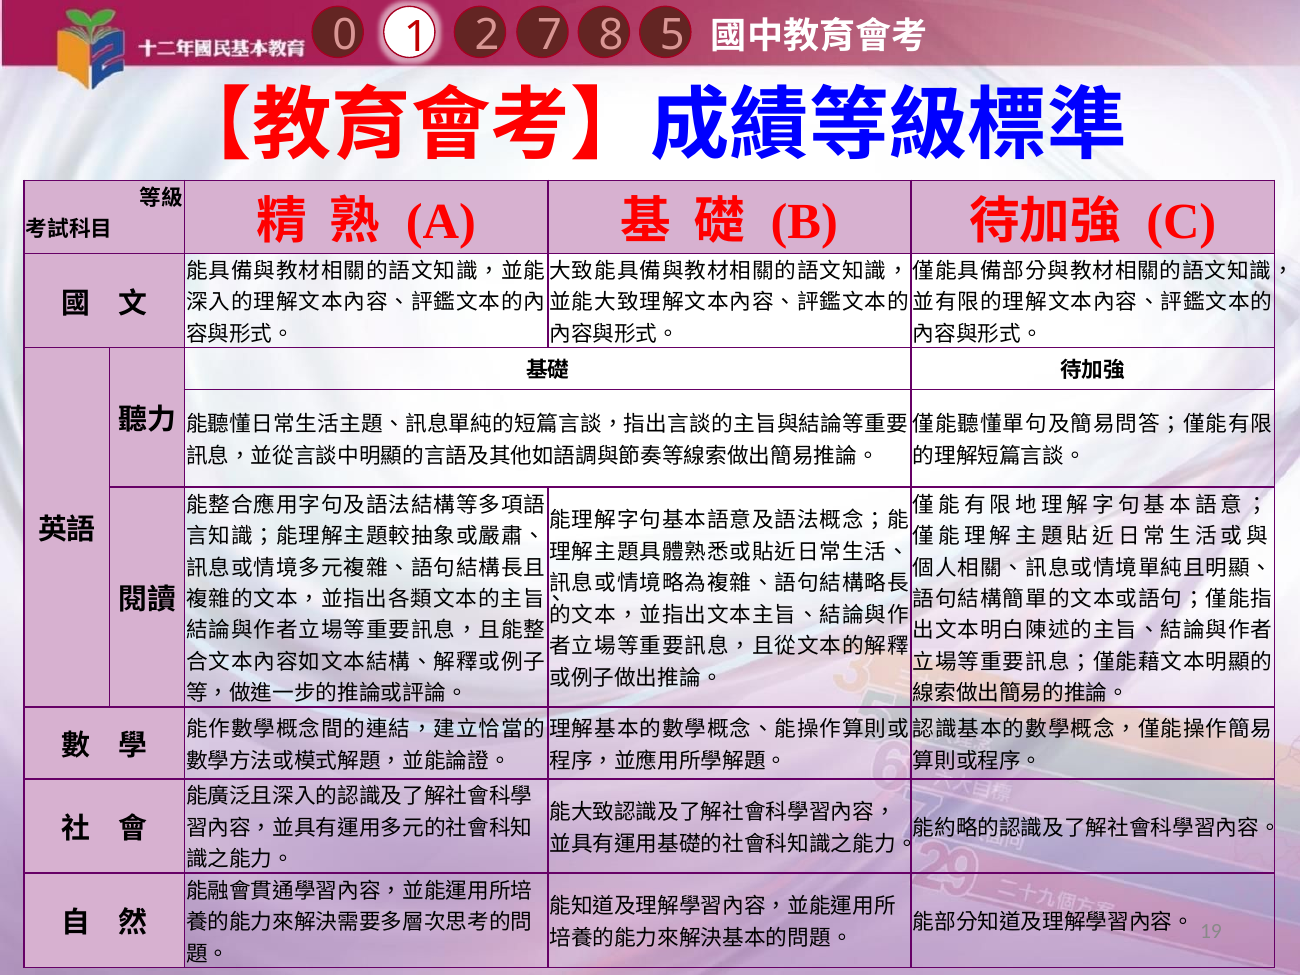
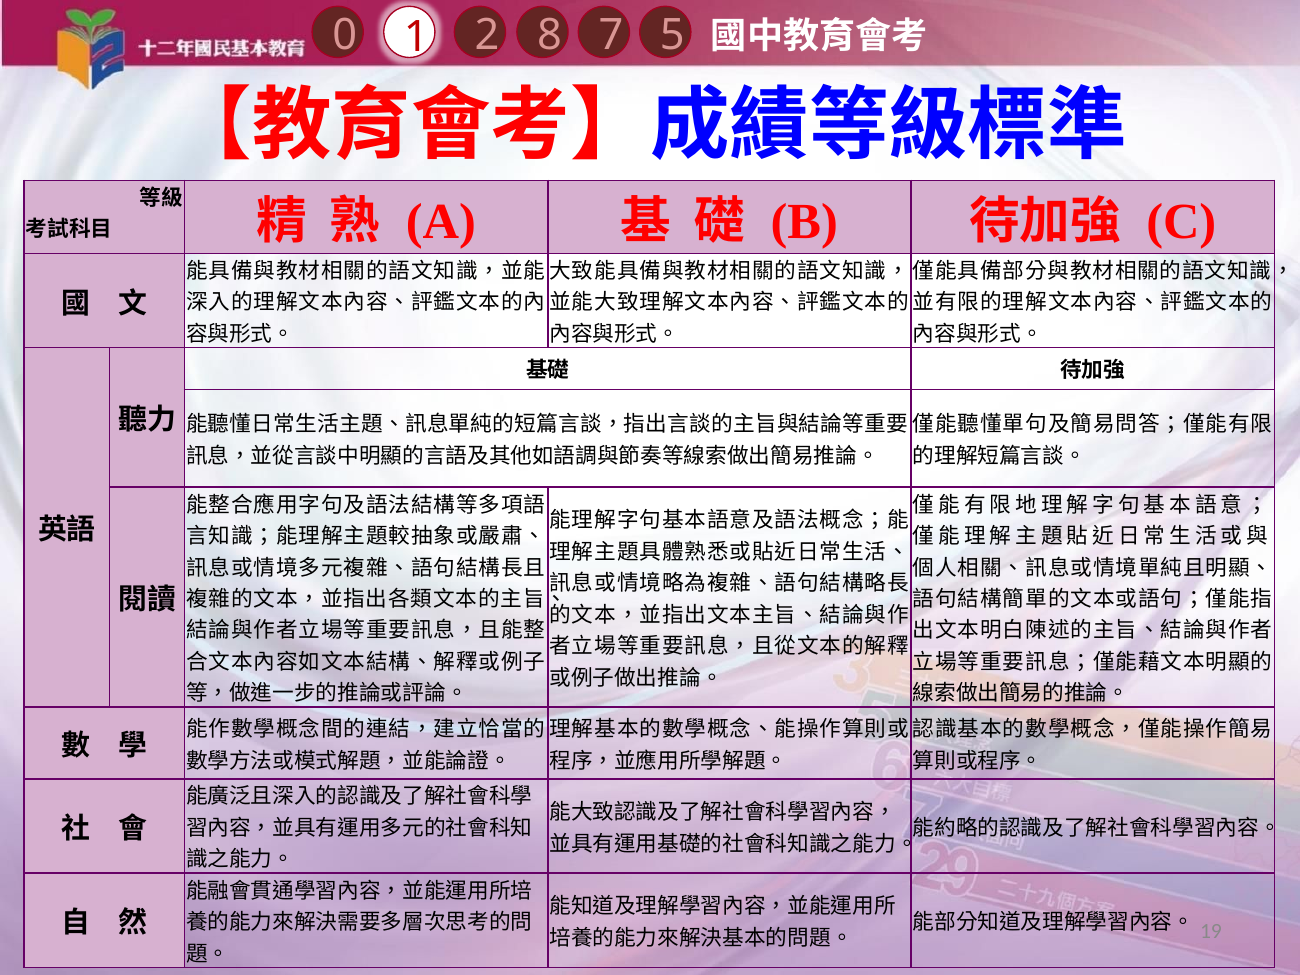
8: 8 -> 7
7: 7 -> 8
